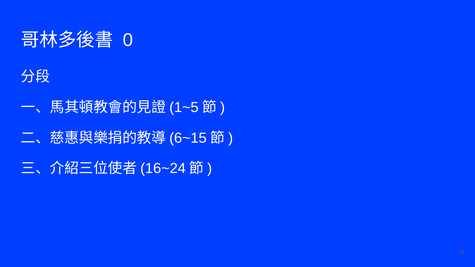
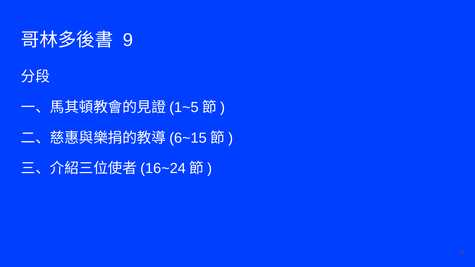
0: 0 -> 9
